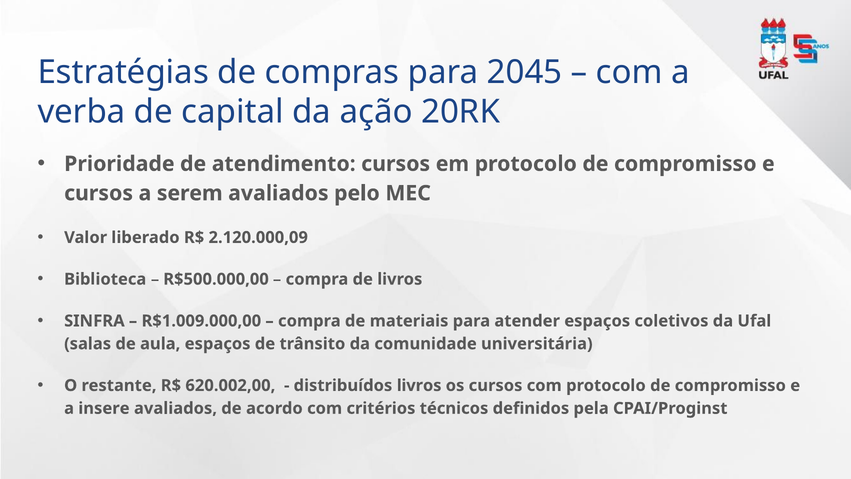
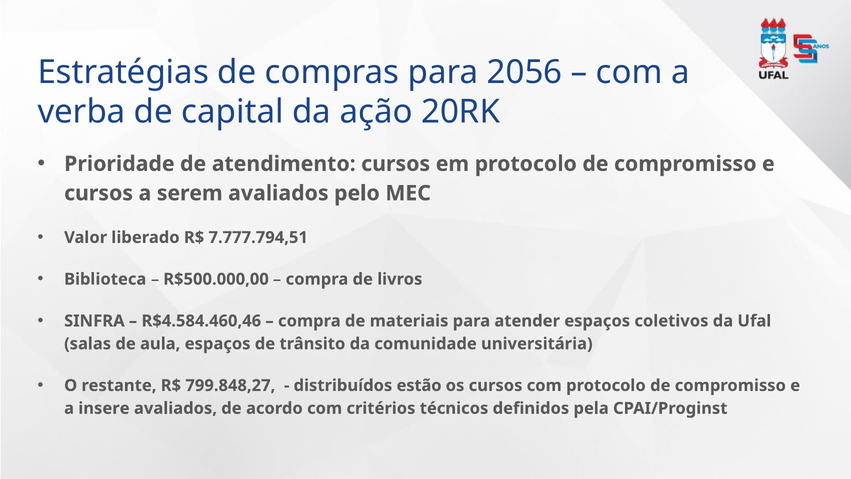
2045: 2045 -> 2056
2.120.000,09: 2.120.000,09 -> 7.777.794,51
R$1.009.000,00: R$1.009.000,00 -> R$4.584.460,46
620.002,00: 620.002,00 -> 799.848,27
distribuídos livros: livros -> estão
